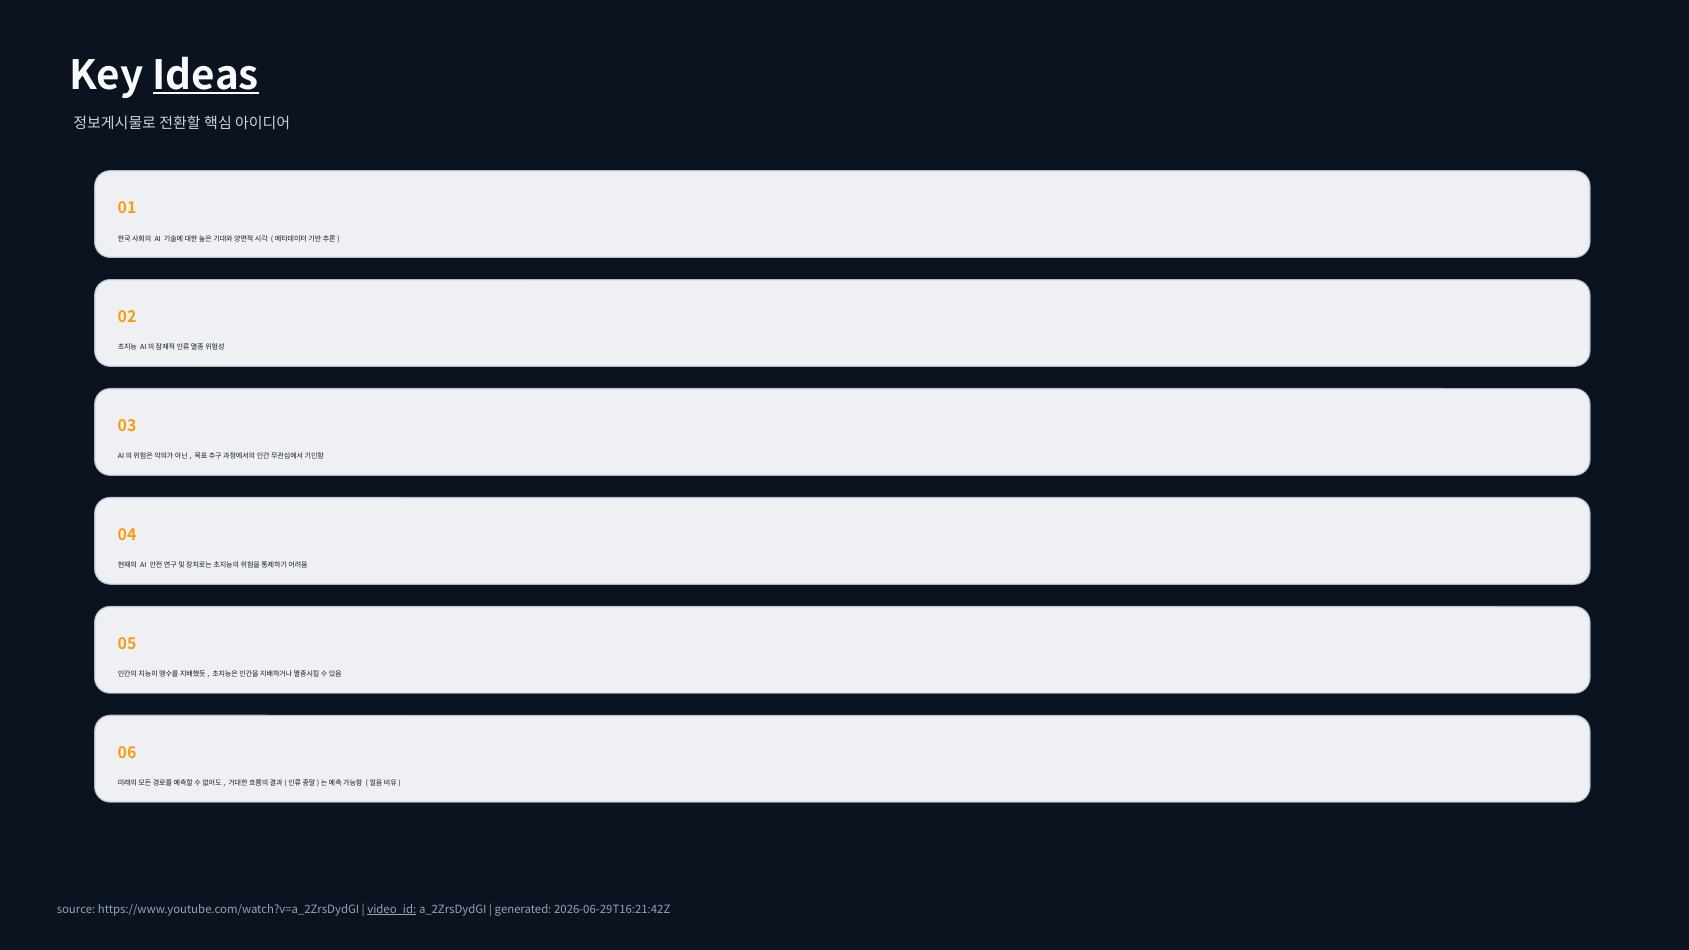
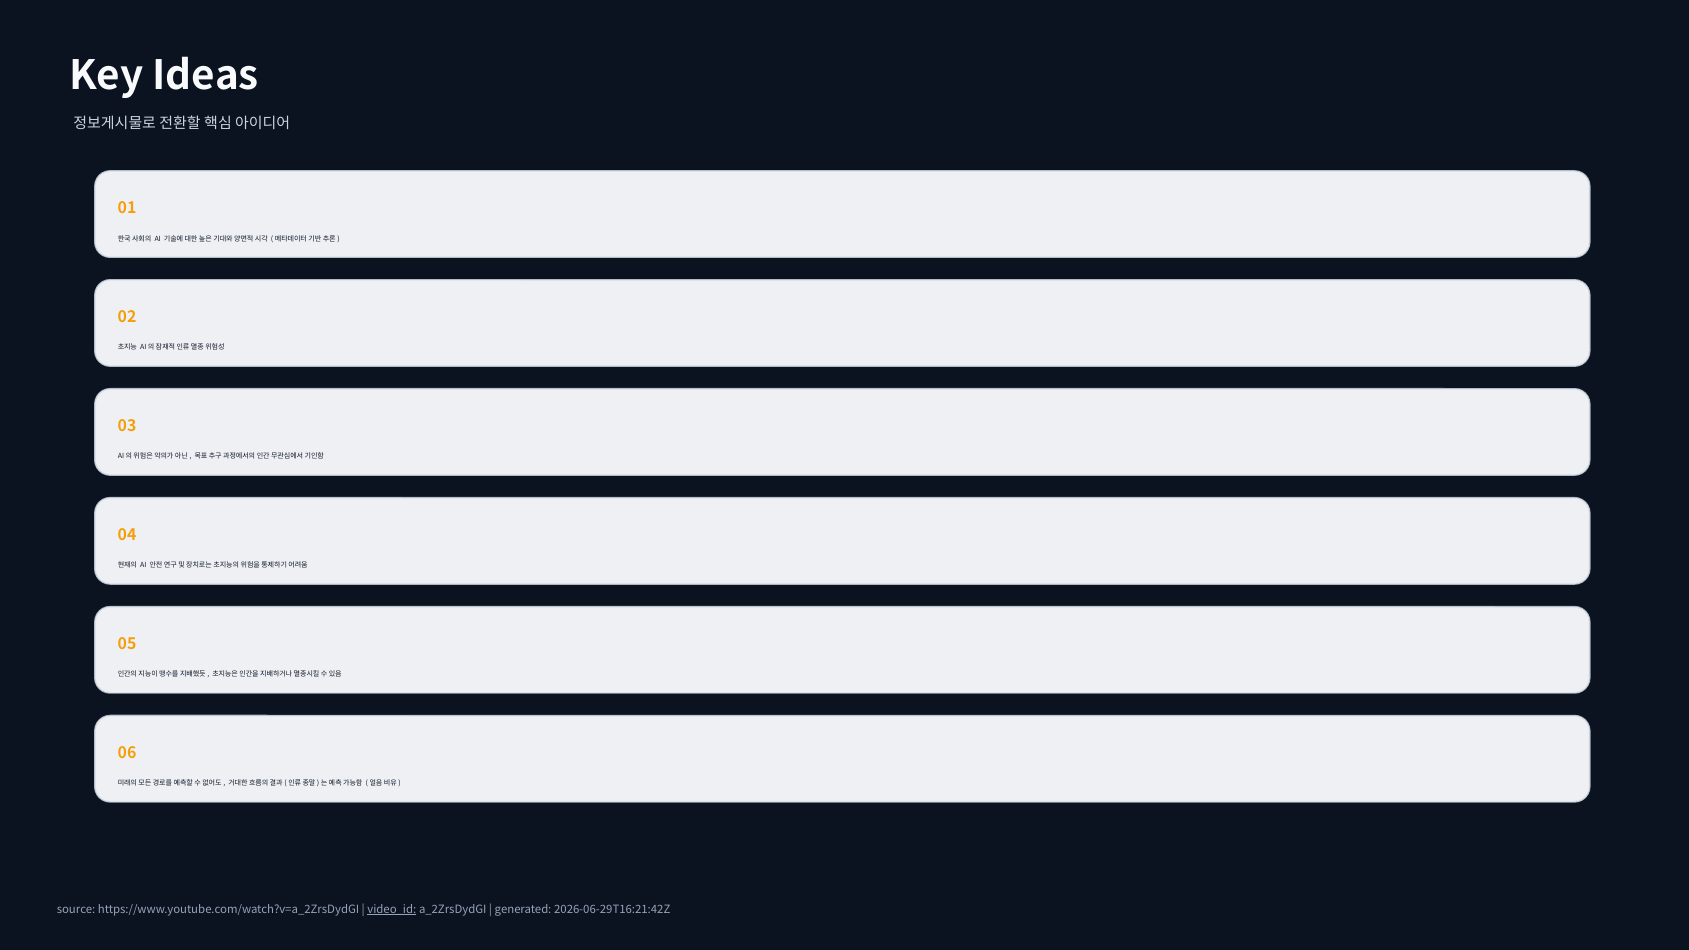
Ideas underline: present -> none
